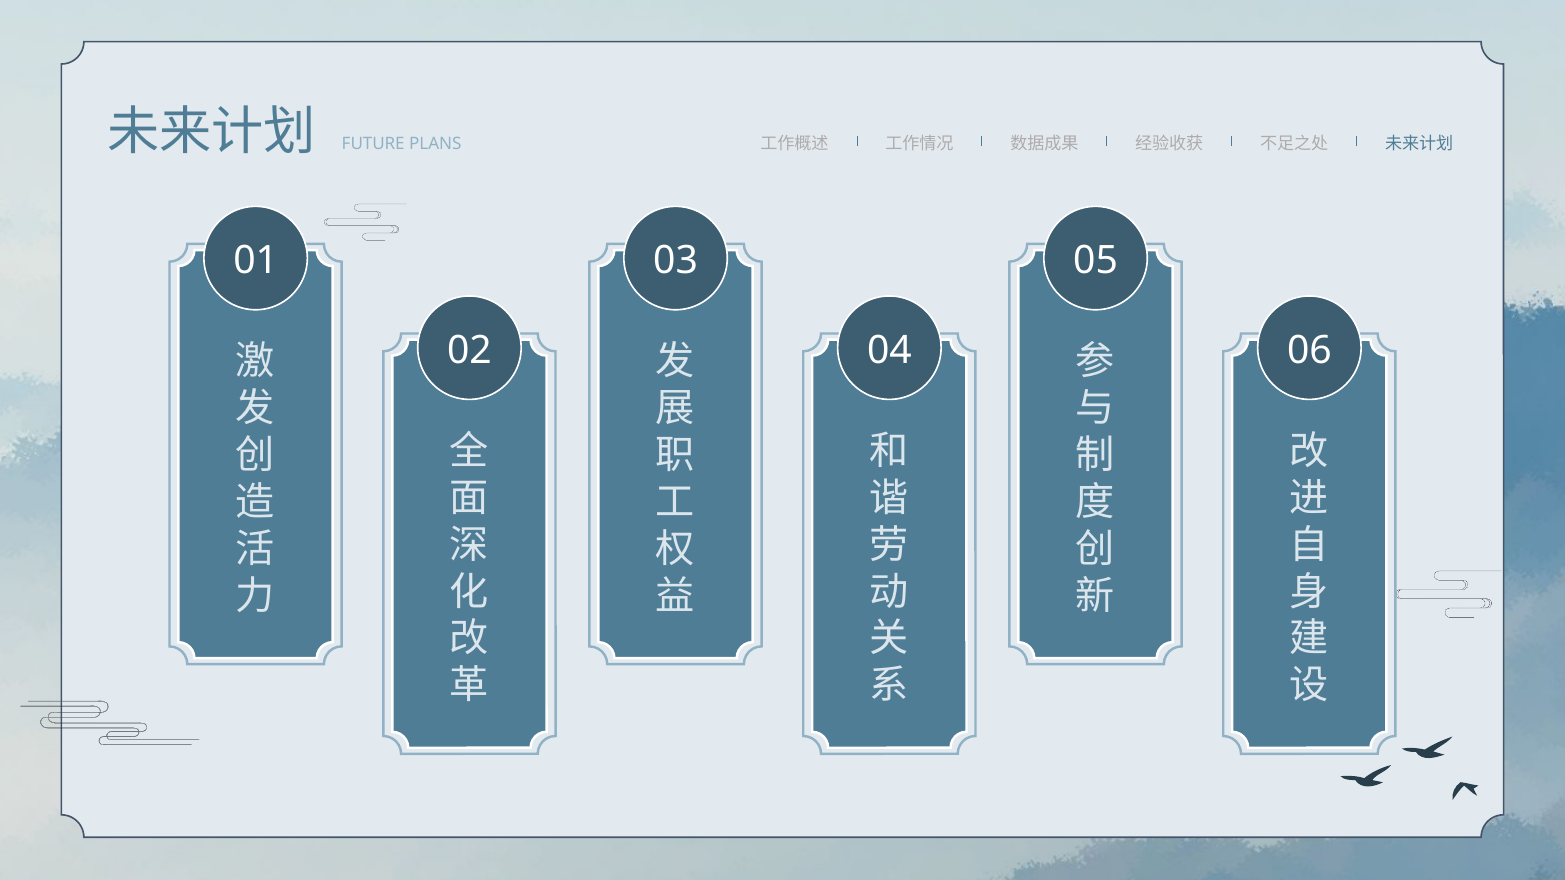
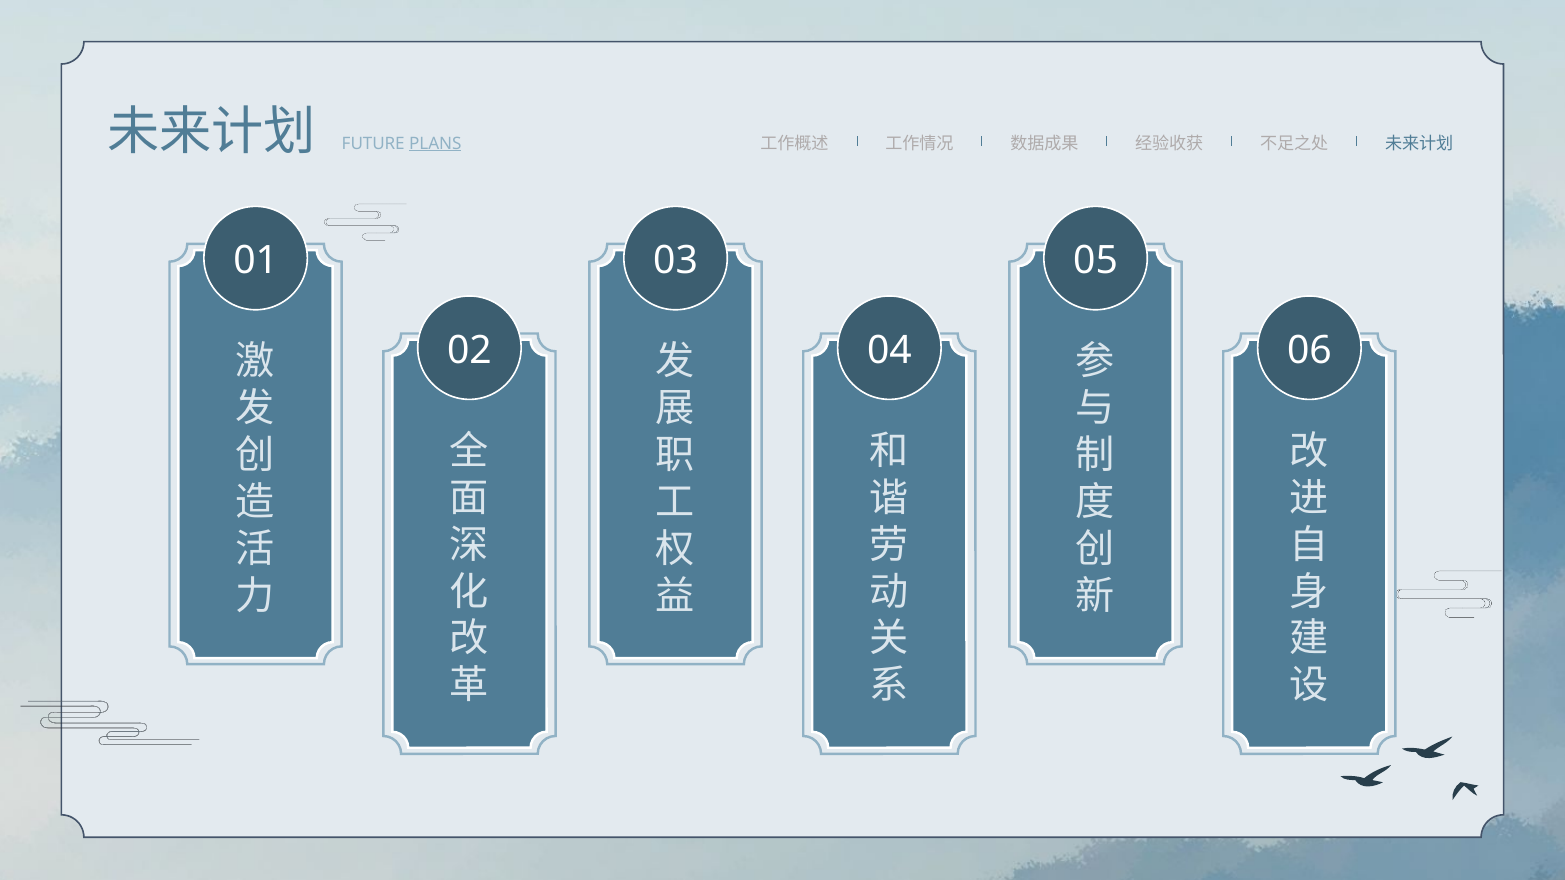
PLANS underline: none -> present
